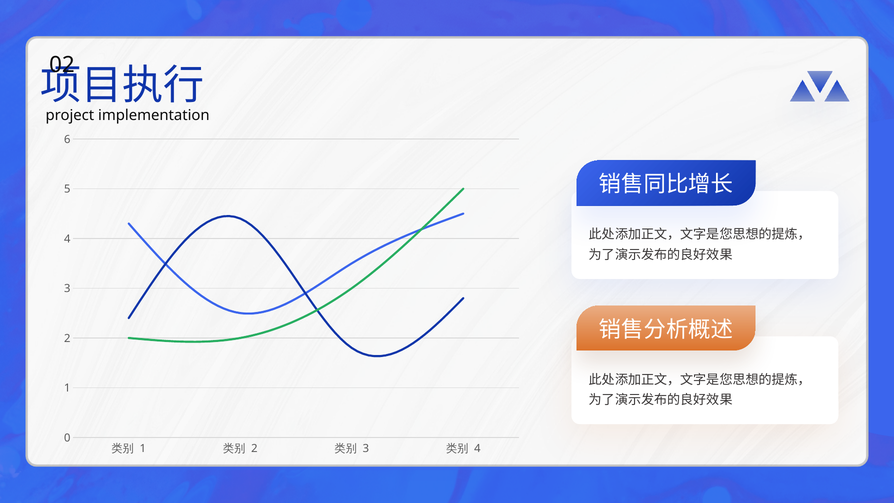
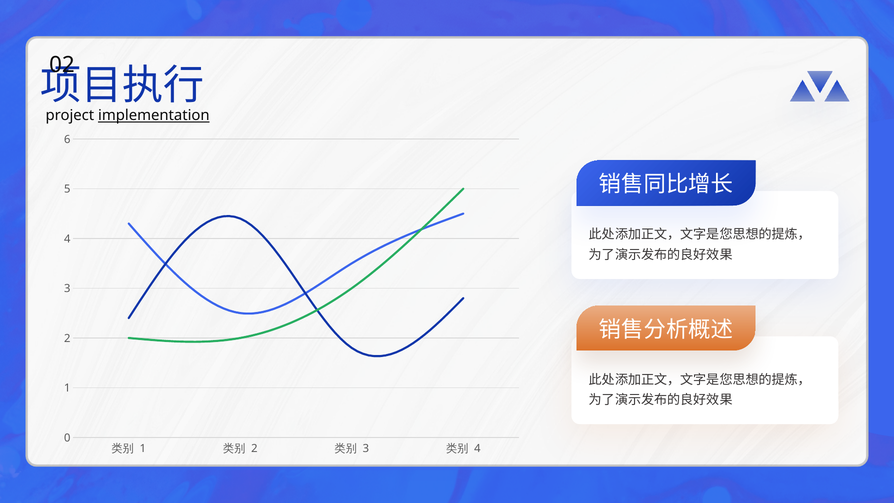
implementation underline: none -> present
